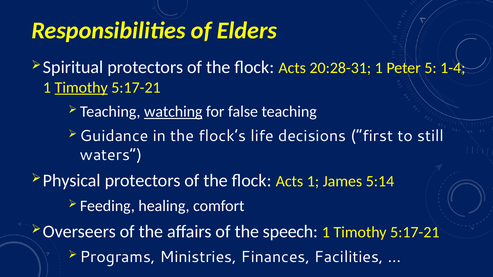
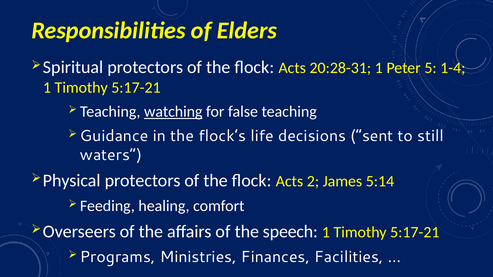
Timothy at (81, 88) underline: present -> none
first: first -> sent
Acts 1: 1 -> 2
